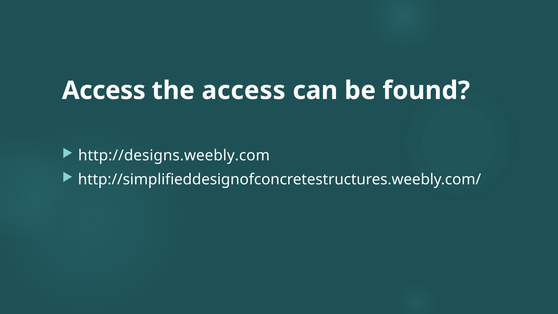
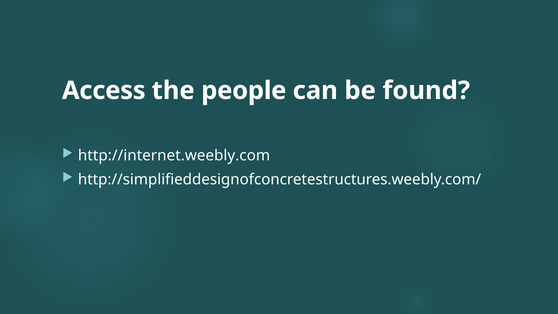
the access: access -> people
http://designs.weebly.com: http://designs.weebly.com -> http://internet.weebly.com
